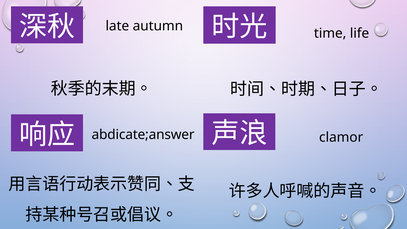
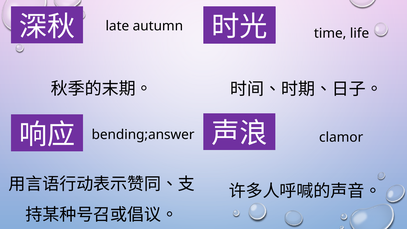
abdicate;answer: abdicate;answer -> bending;answer
